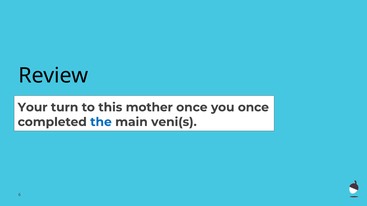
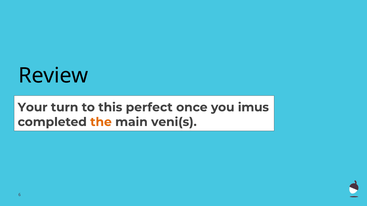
mother: mother -> perfect
you once: once -> imus
the colour: blue -> orange
